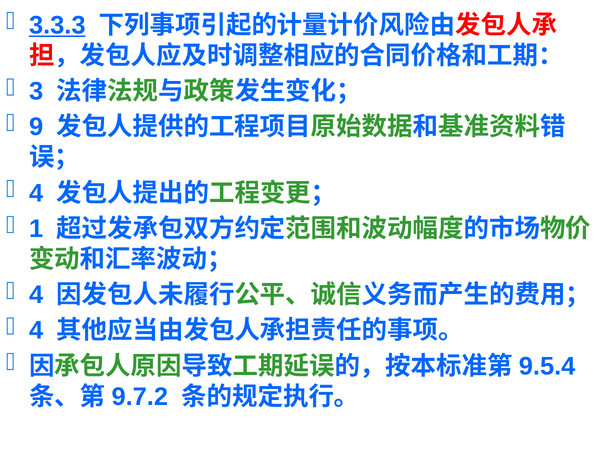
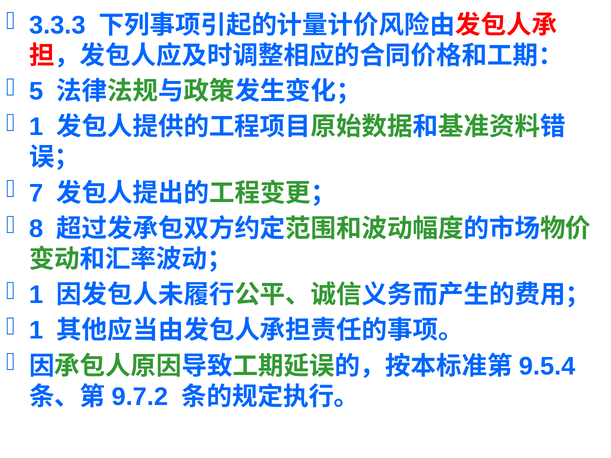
3.3.3 underline: present -> none
3: 3 -> 5
9 at (36, 127): 9 -> 1
4 at (36, 193): 4 -> 7
1: 1 -> 8
4 at (36, 295): 4 -> 1
4 at (36, 331): 4 -> 1
